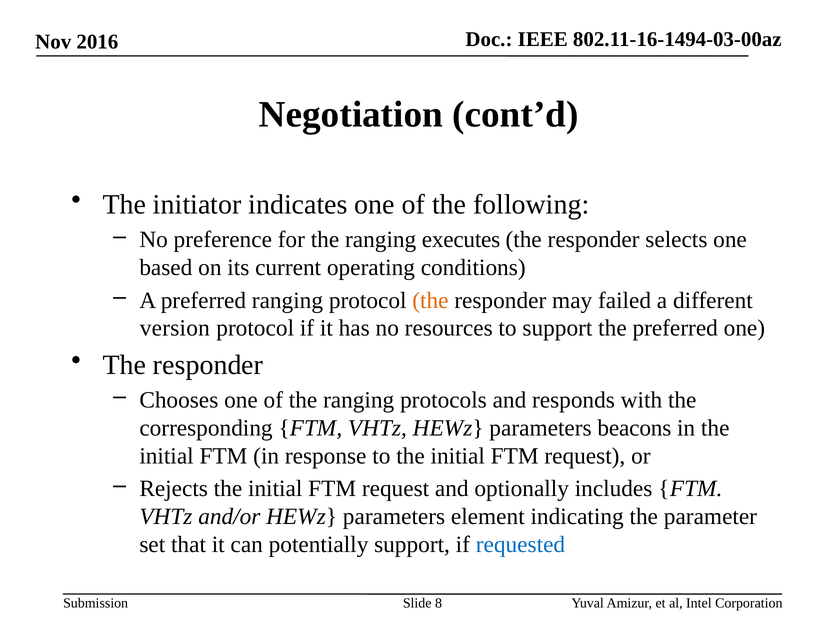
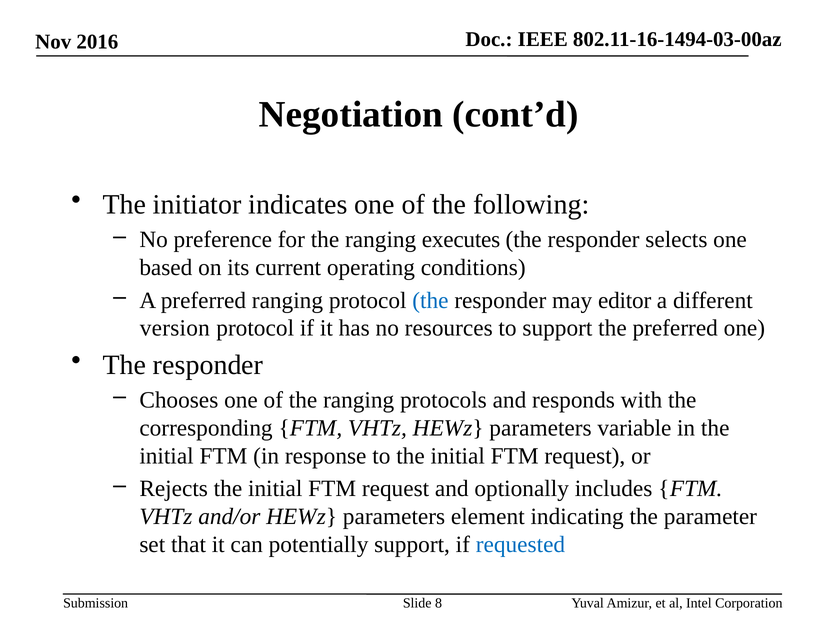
the at (430, 300) colour: orange -> blue
failed: failed -> editor
beacons: beacons -> variable
